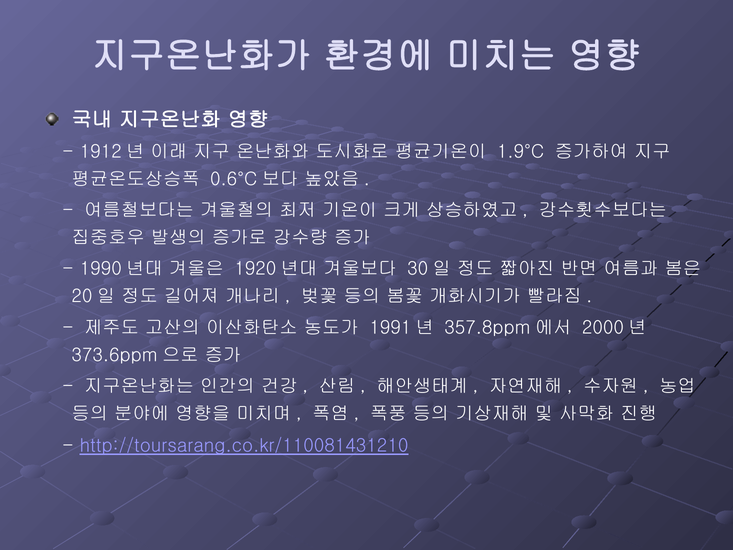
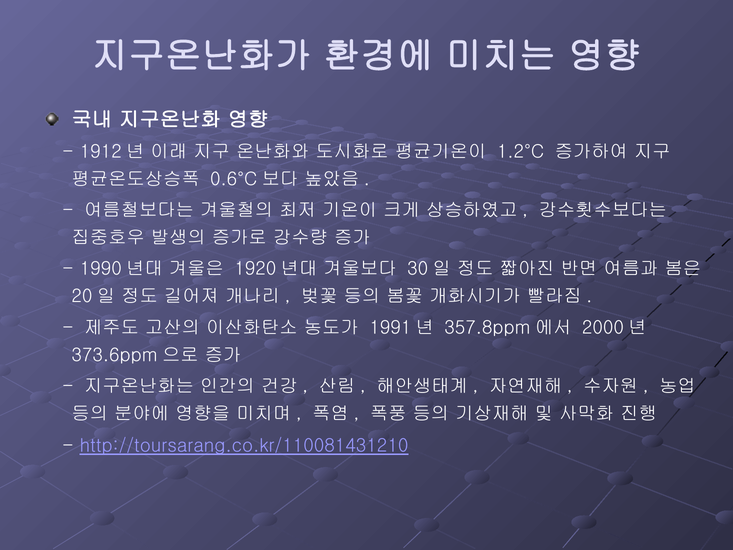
1.9°C: 1.9°C -> 1.2°C
